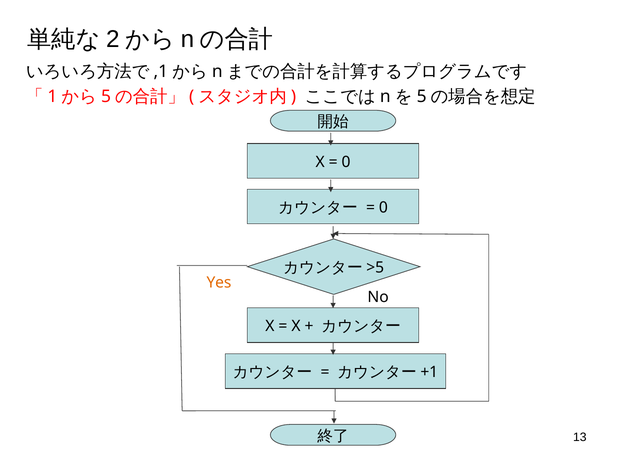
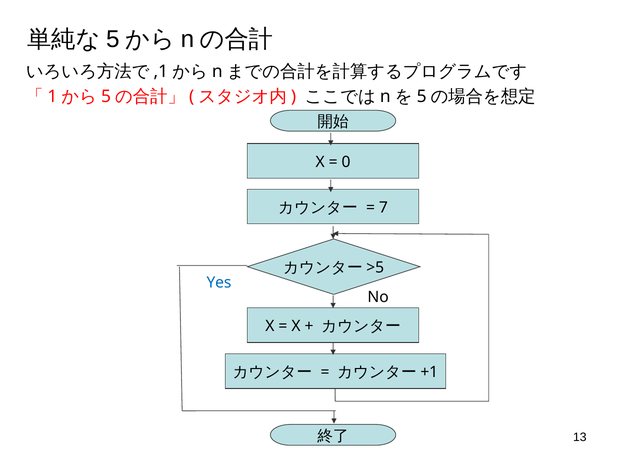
2: 2 -> 5
0 at (383, 208): 0 -> 7
Yes colour: orange -> blue
